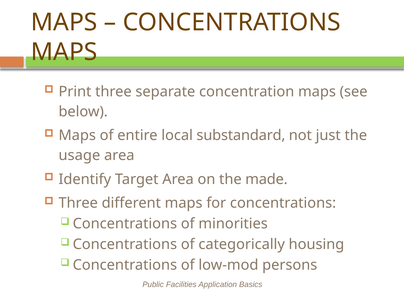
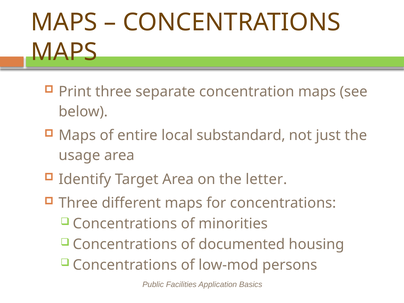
made: made -> letter
categorically: categorically -> documented
